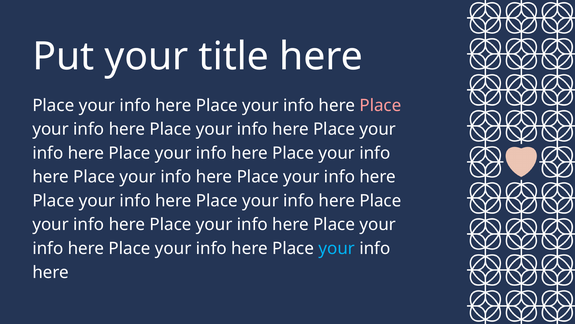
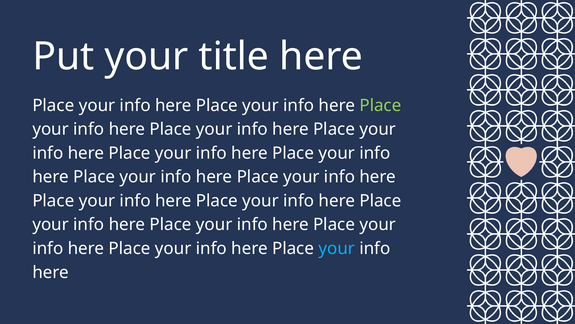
Place at (380, 105) colour: pink -> light green
